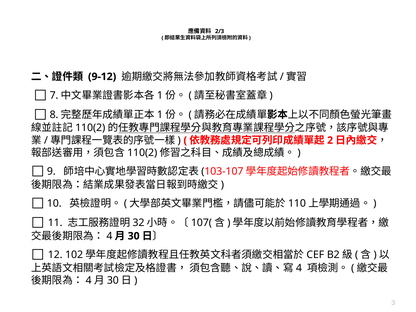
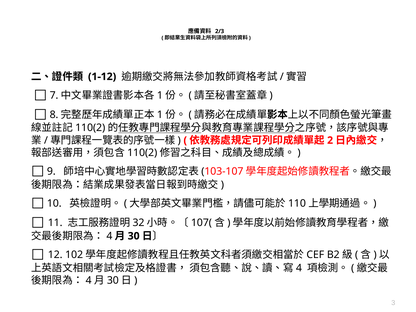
9-12: 9-12 -> 1-12
